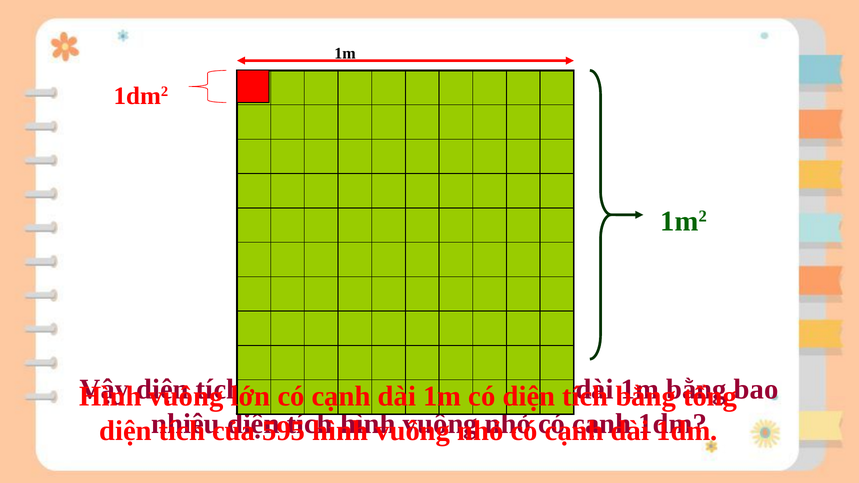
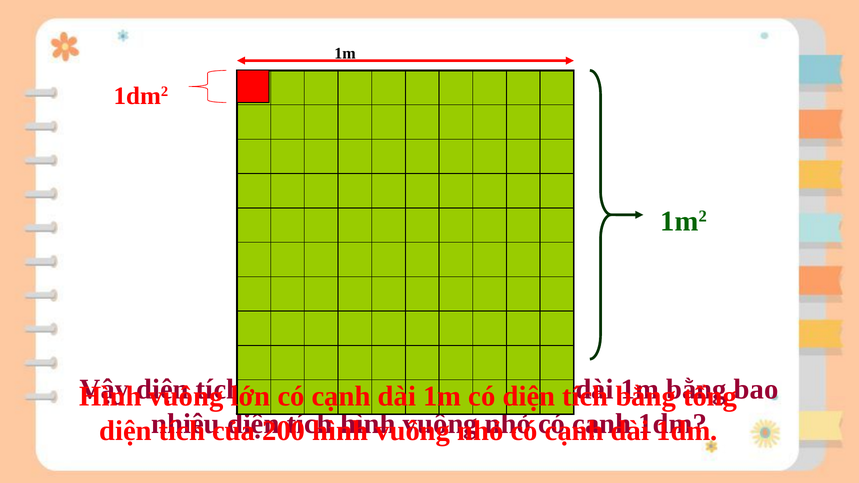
595: 595 -> 200
